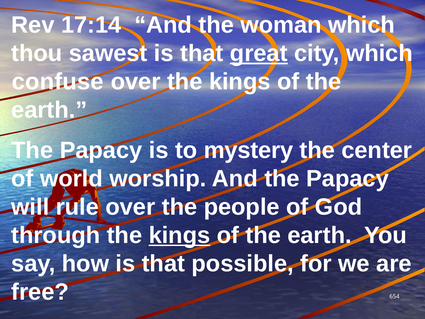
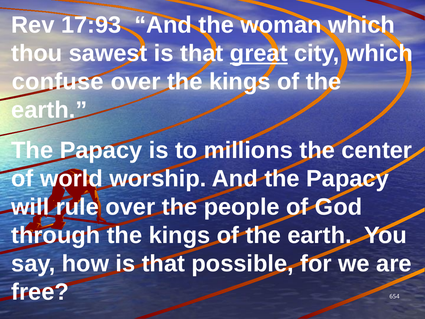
17:14: 17:14 -> 17:93
mystery: mystery -> millions
kings at (179, 235) underline: present -> none
